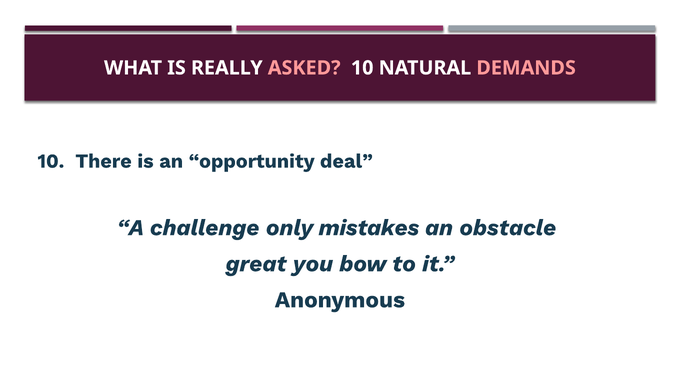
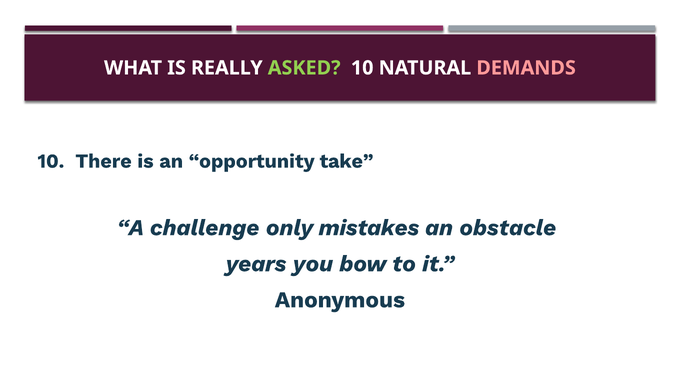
ASKED colour: pink -> light green
deal: deal -> take
great: great -> years
